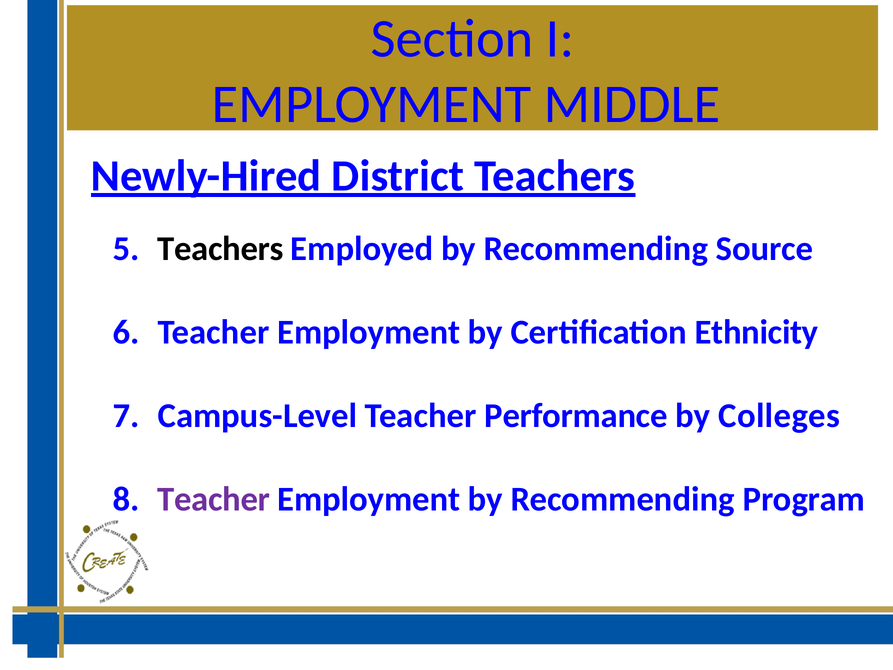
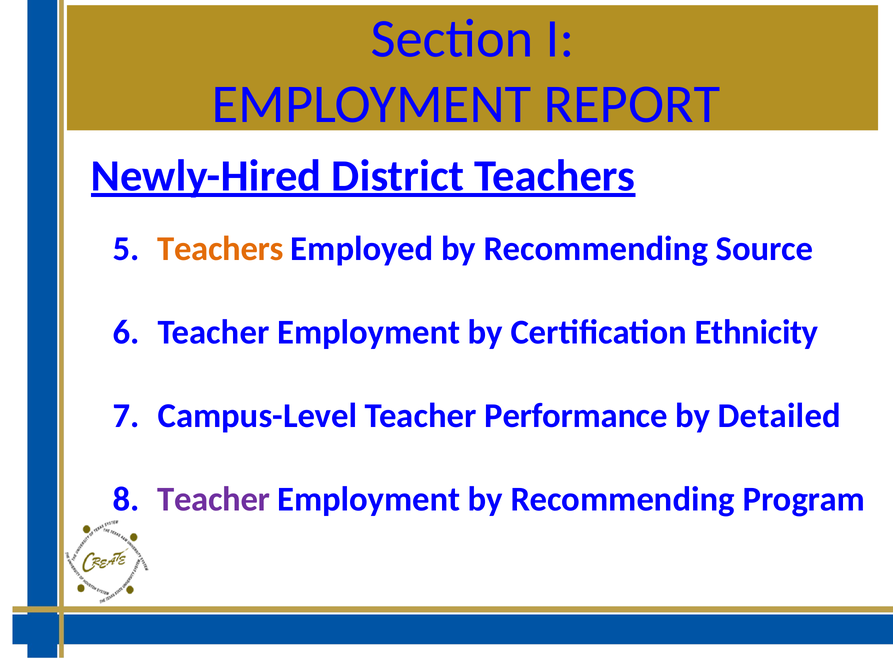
MIDDLE: MIDDLE -> REPORT
Teachers at (220, 249) colour: black -> orange
Colleges: Colleges -> Detailed
